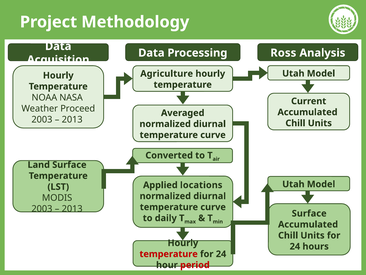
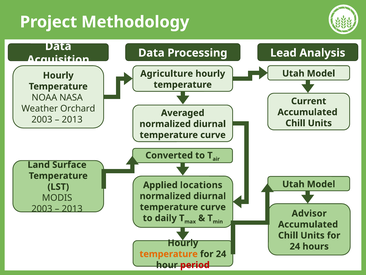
Ross: Ross -> Lead
Proceed: Proceed -> Orchard
Surface at (309, 213): Surface -> Advisor
temperature at (169, 254) colour: red -> orange
